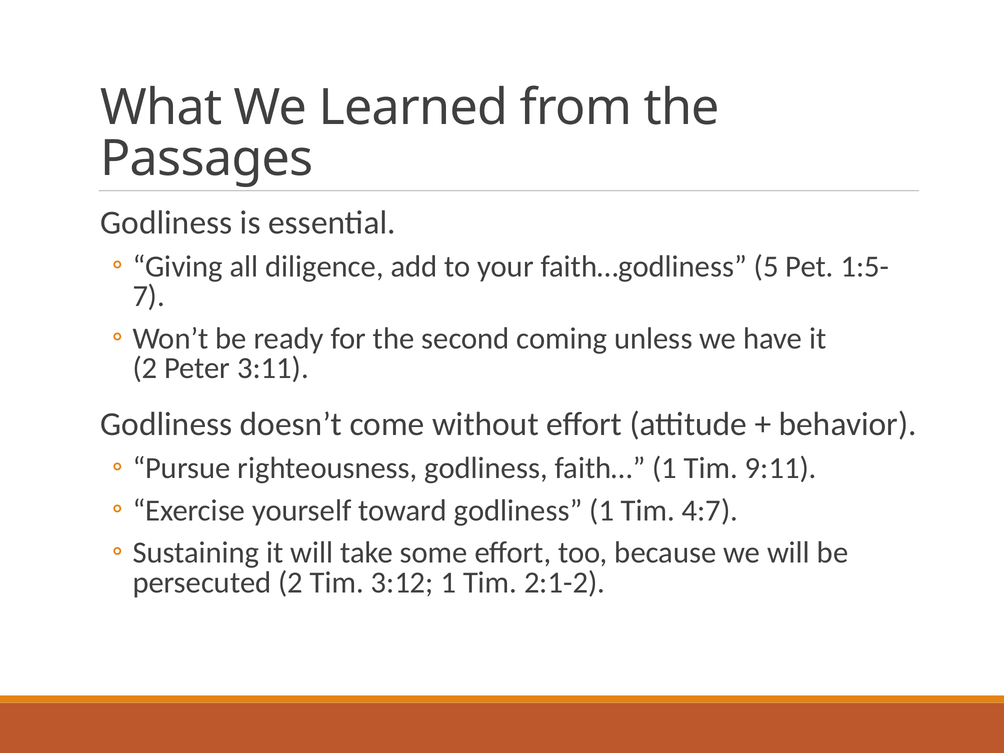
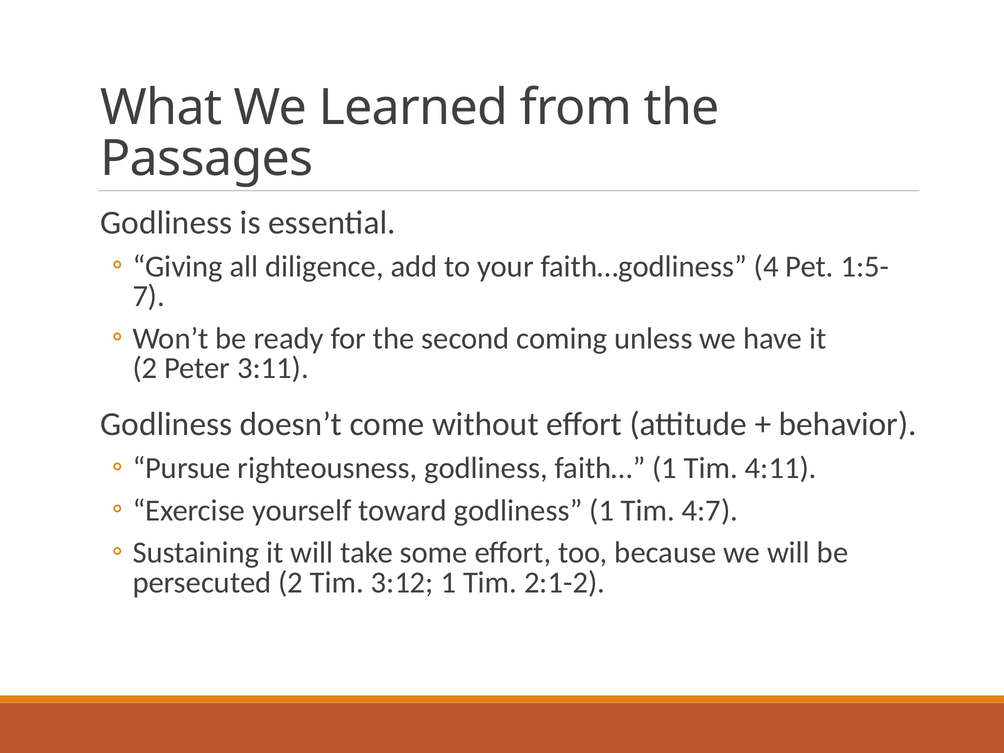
5: 5 -> 4
9:11: 9:11 -> 4:11
